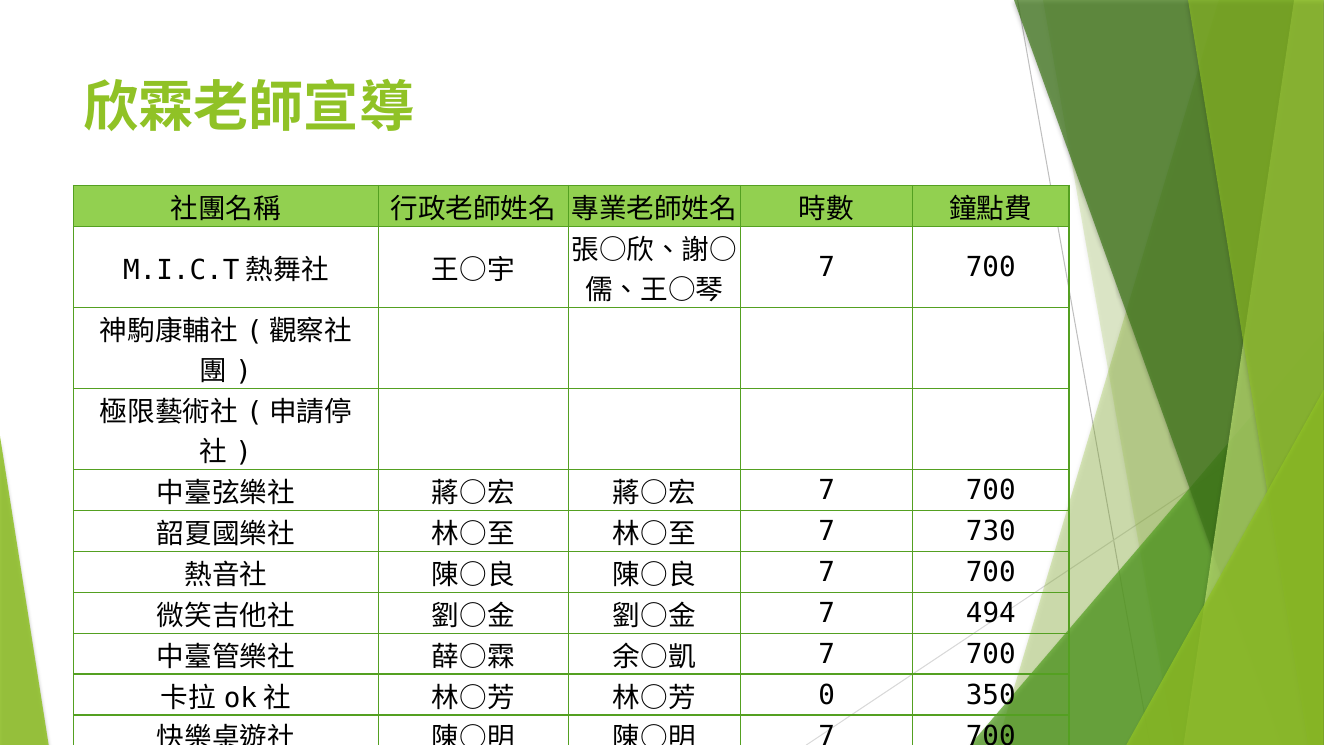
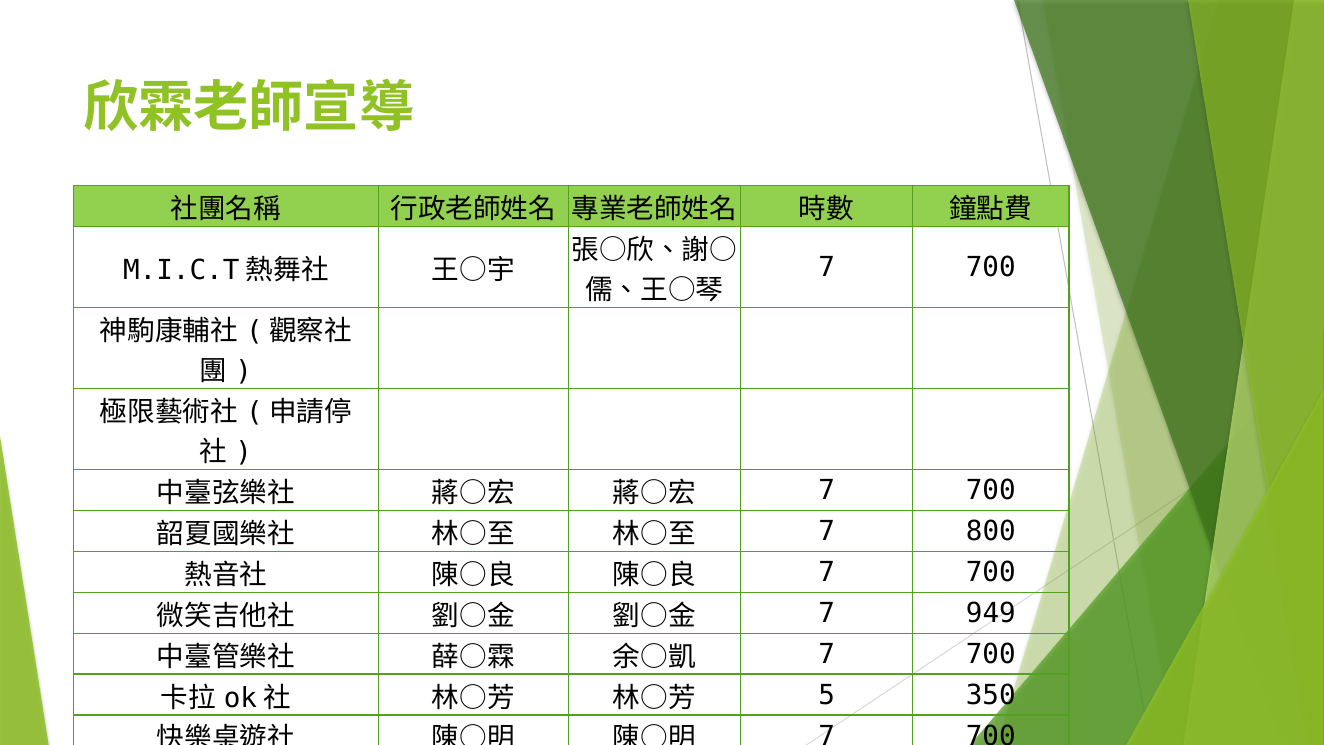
730: 730 -> 800
494: 494 -> 949
0: 0 -> 5
